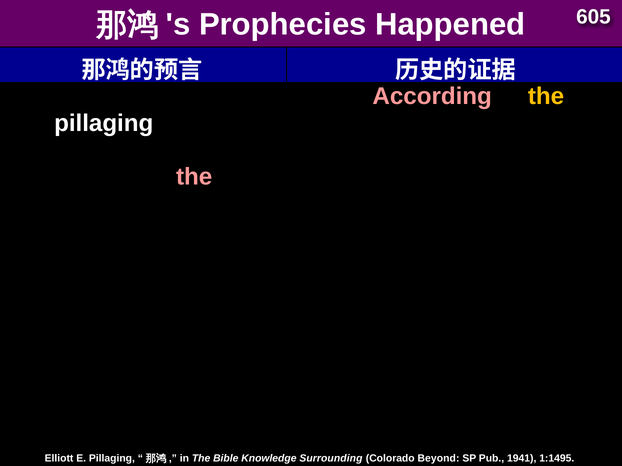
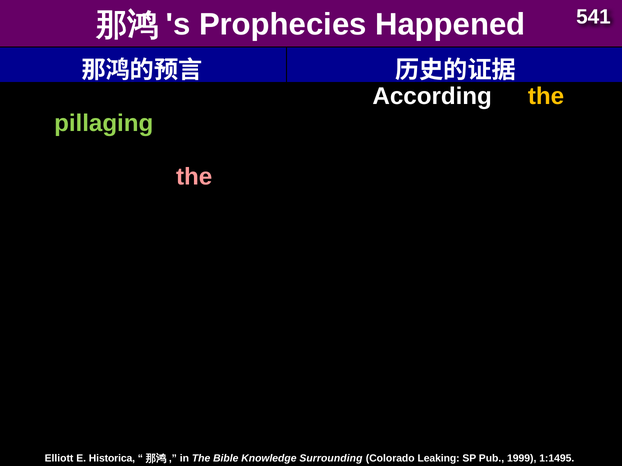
605: 605 -> 541
According colour: pink -> white
pillaging at (104, 123) colour: white -> light green
E Pillaging: Pillaging -> Historica
Colorado Beyond: Beyond -> Leaking
1941: 1941 -> 1999
